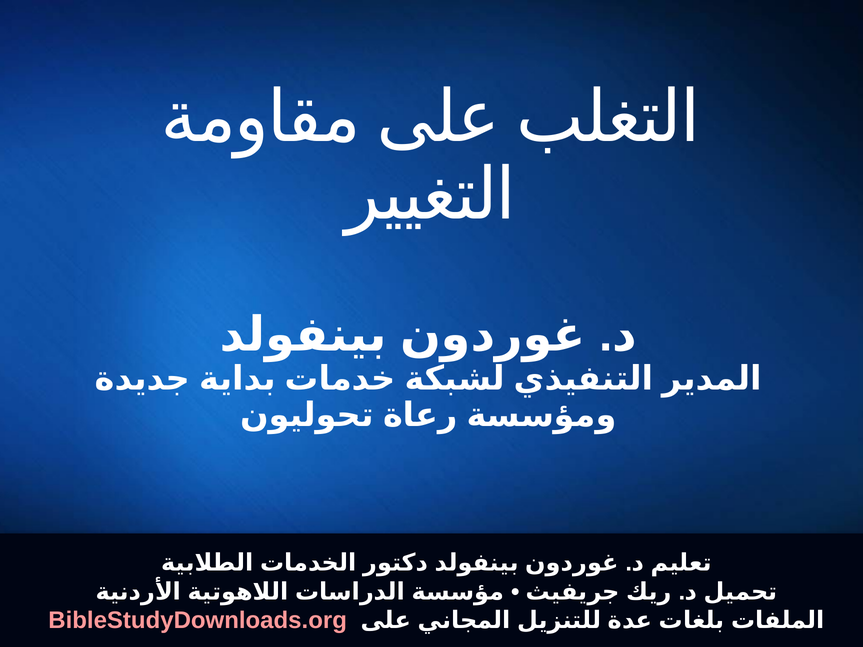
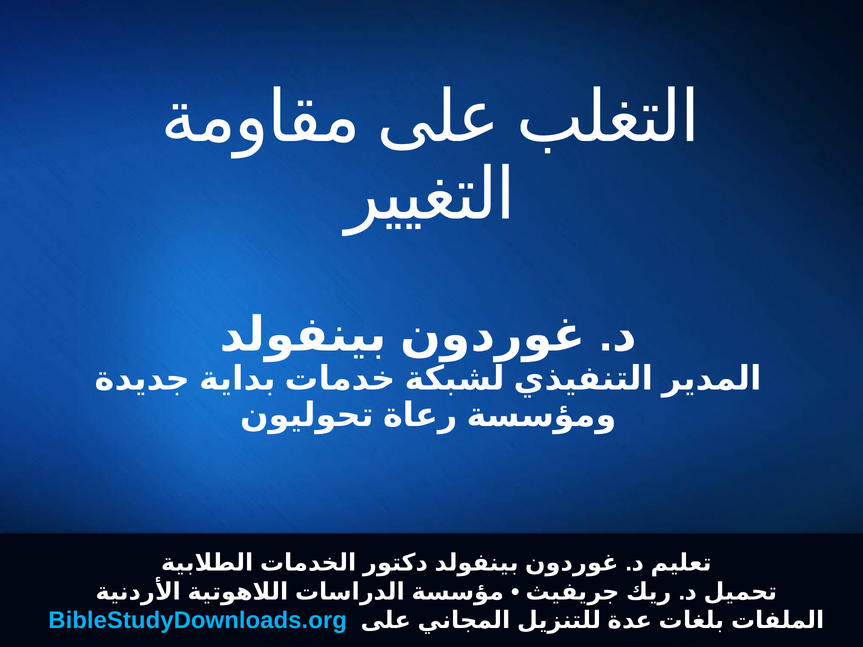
BibleStudyDownloads.org colour: pink -> light blue
